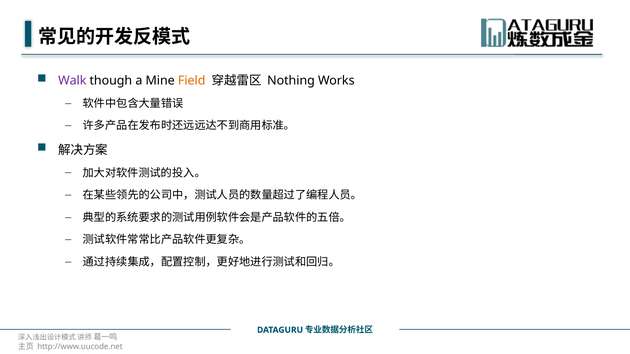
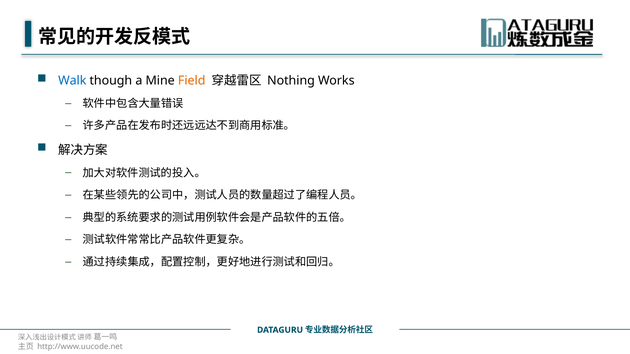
Walk colour: purple -> blue
